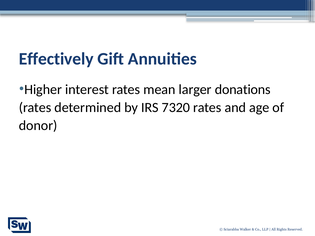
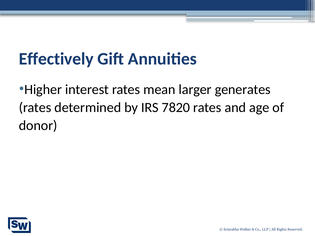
donations: donations -> generates
7320: 7320 -> 7820
